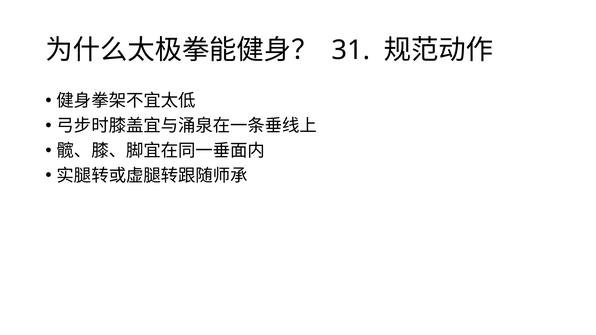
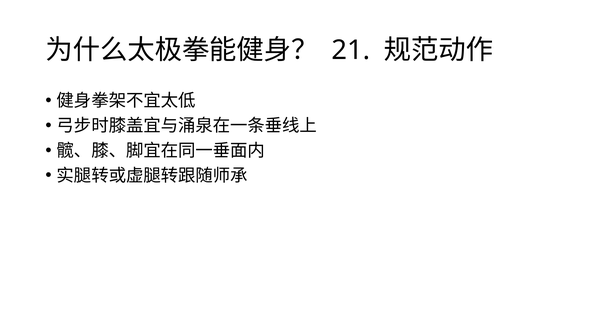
31: 31 -> 21
